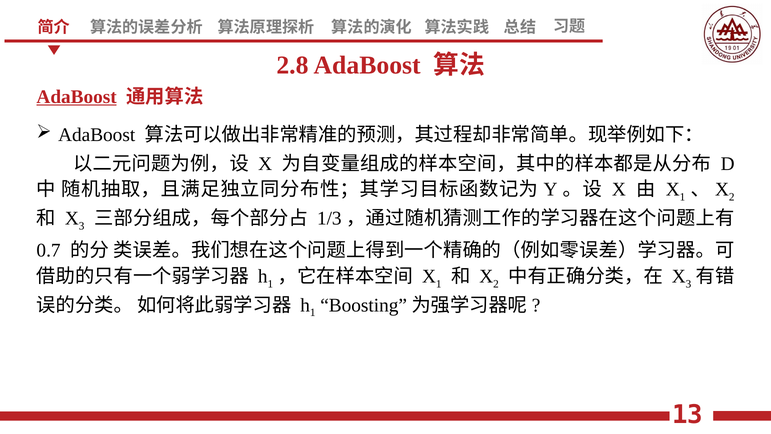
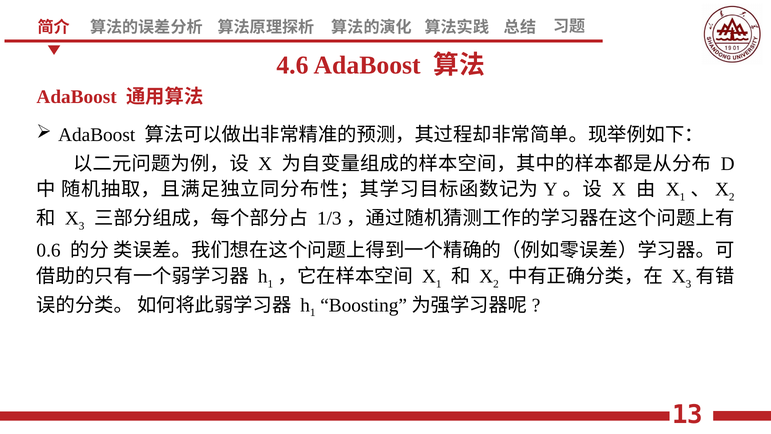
2.8: 2.8 -> 4.6
AdaBoost at (77, 97) underline: present -> none
0.7: 0.7 -> 0.6
